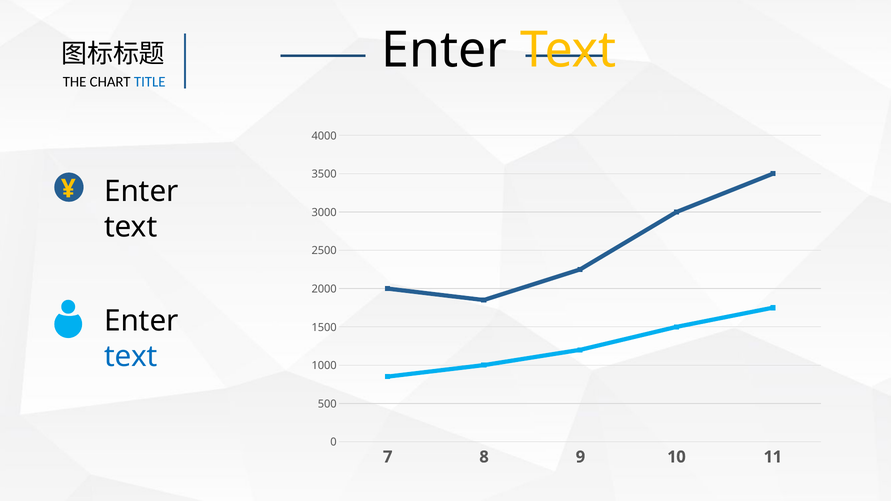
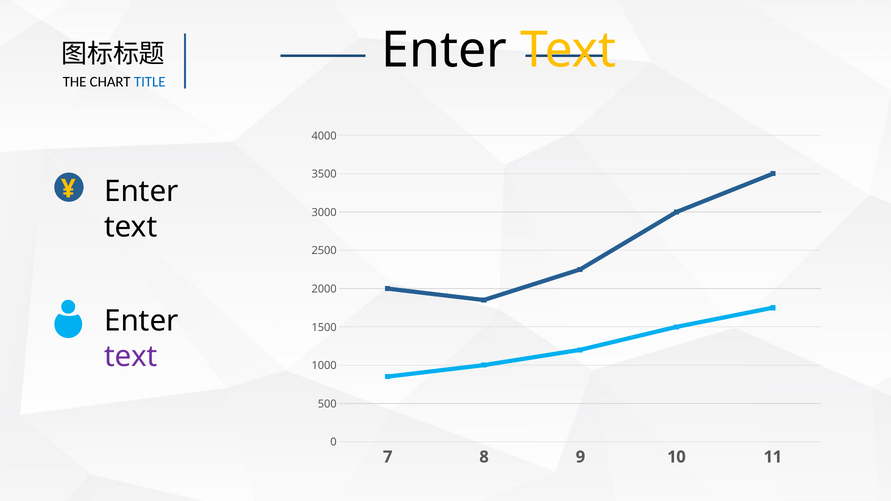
text at (131, 356) colour: blue -> purple
